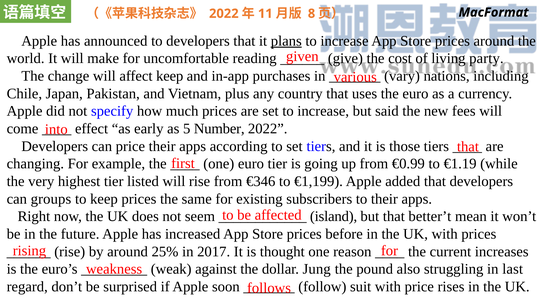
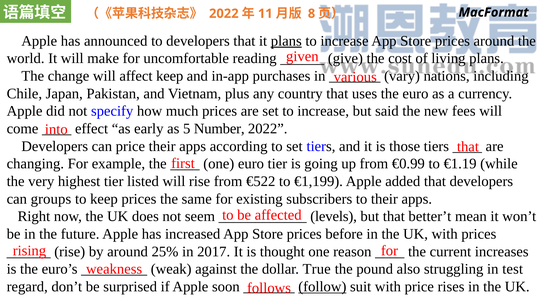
living party: party -> plans
€346: €346 -> €522
island: island -> levels
Jung: Jung -> True
last: last -> test
follow underline: none -> present
